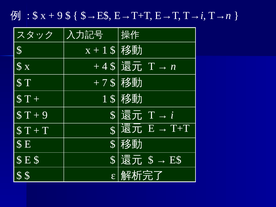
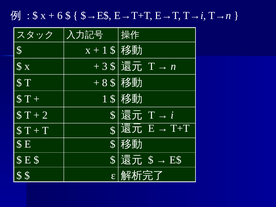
9 at (60, 15): 9 -> 6
4: 4 -> 3
7: 7 -> 8
9 at (45, 115): 9 -> 2
